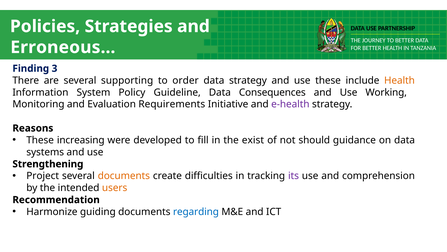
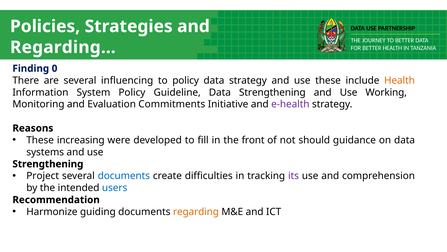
Erroneous…: Erroneous… -> Regarding…
3: 3 -> 0
supporting: supporting -> influencing
to order: order -> policy
Data Consequences: Consequences -> Strengthening
Requirements: Requirements -> Commitments
exist: exist -> front
documents at (124, 176) colour: orange -> blue
users colour: orange -> blue
regarding colour: blue -> orange
